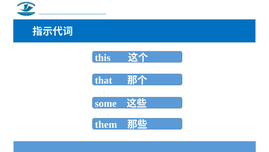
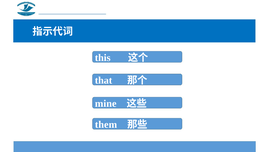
some: some -> mine
